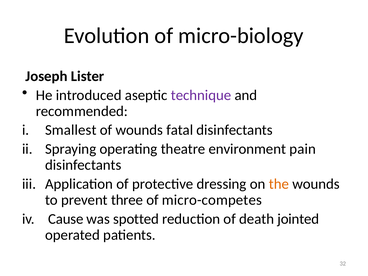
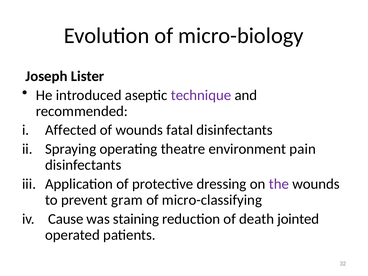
Smallest: Smallest -> Affected
the colour: orange -> purple
three: three -> gram
micro-competes: micro-competes -> micro-classifying
spotted: spotted -> staining
